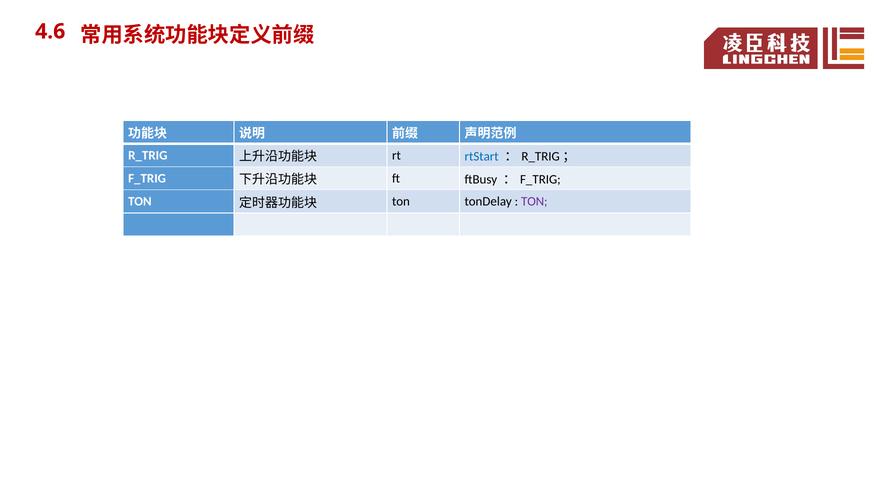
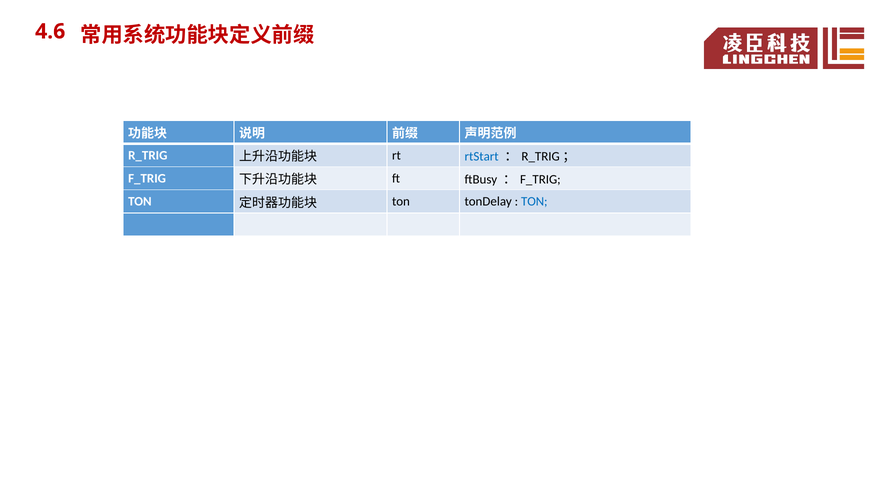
TON at (534, 201) colour: purple -> blue
